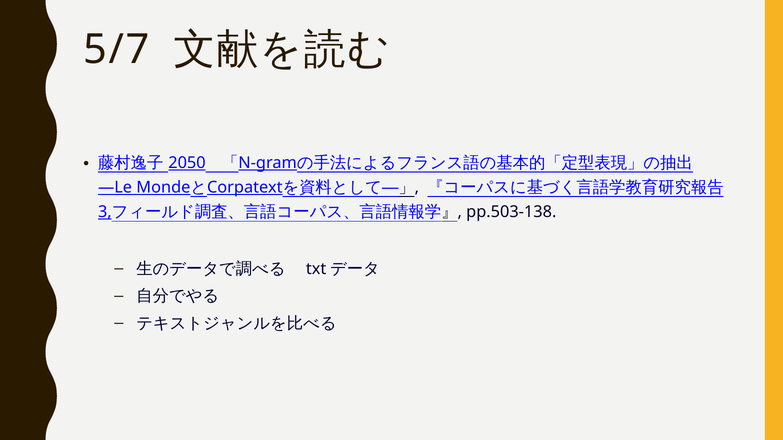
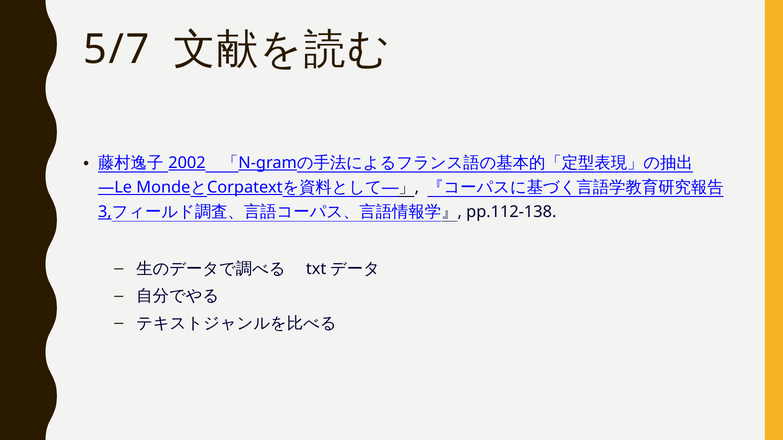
2050: 2050 -> 2002
pp.503-138: pp.503-138 -> pp.112-138
